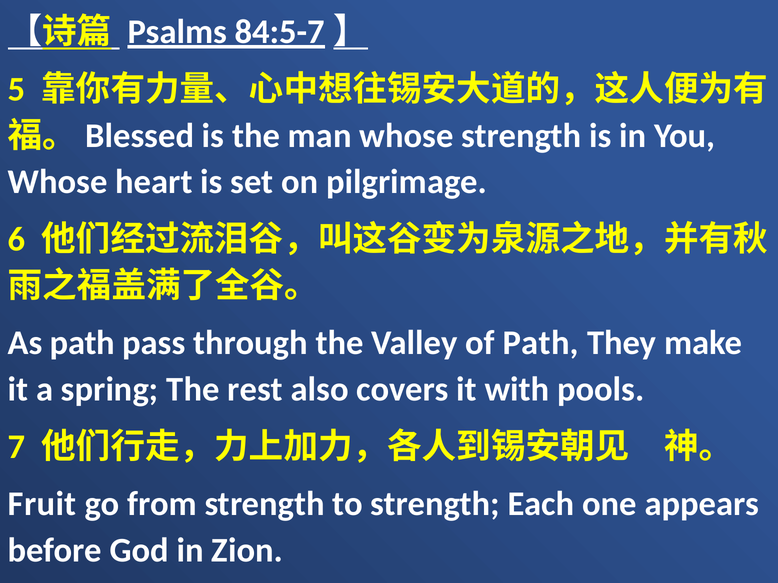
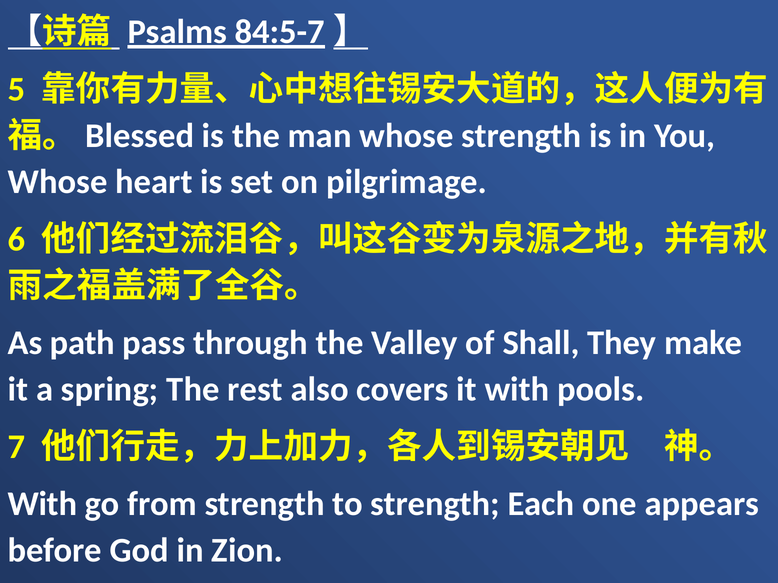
of Path: Path -> Shall
Fruit at (42, 504): Fruit -> With
